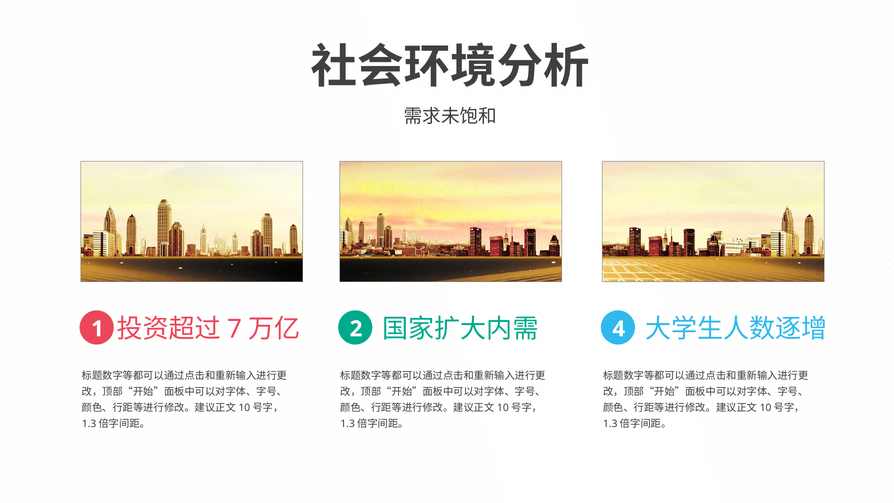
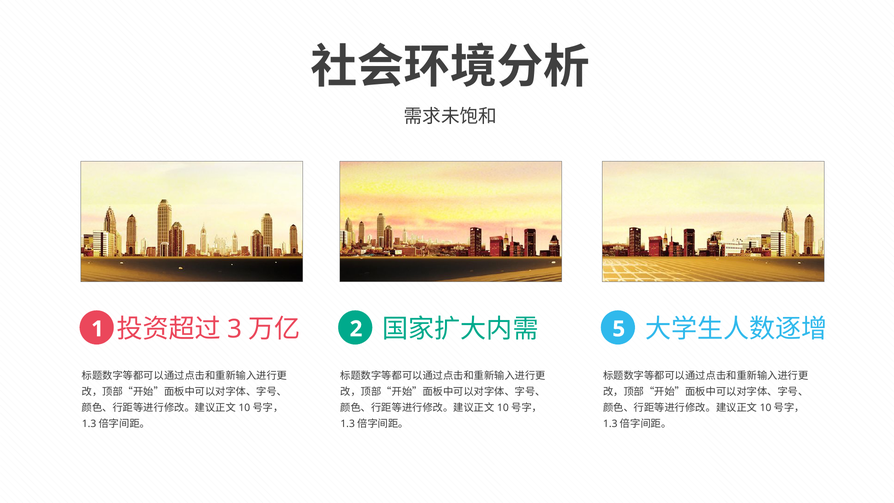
7: 7 -> 3
4: 4 -> 5
